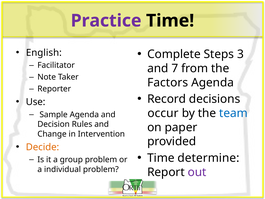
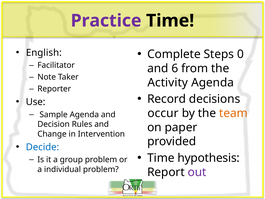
3: 3 -> 0
7: 7 -> 6
Factors: Factors -> Activity
team colour: blue -> orange
Decide colour: orange -> blue
determine: determine -> hypothesis
